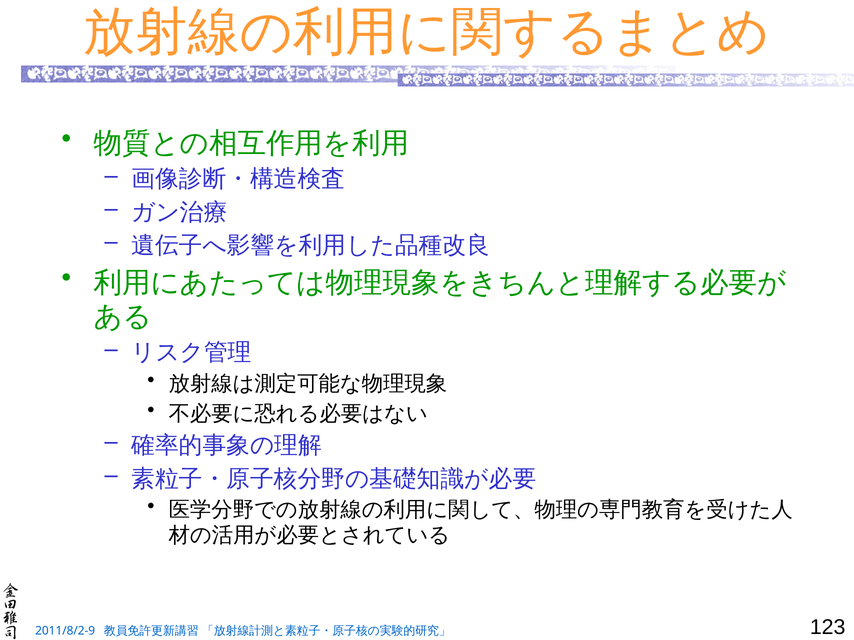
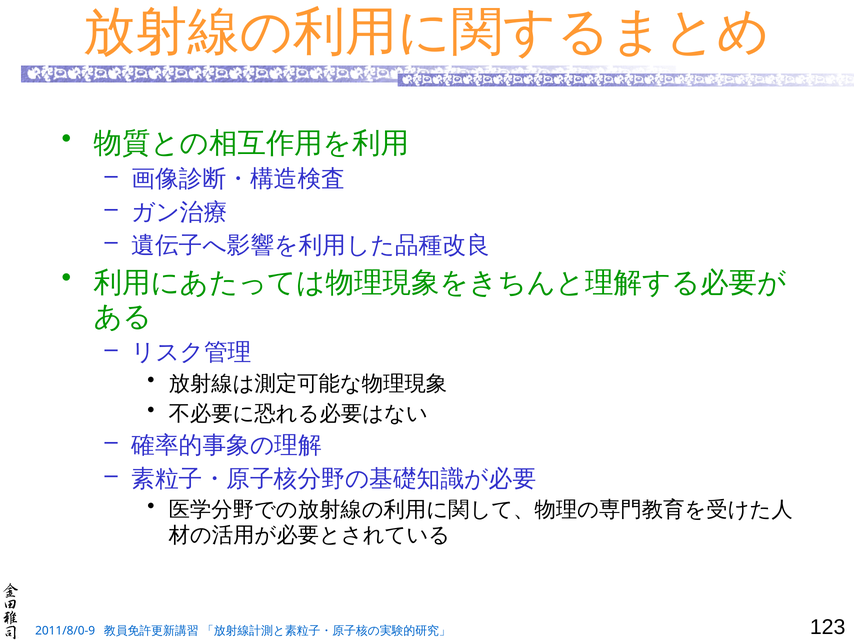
2011/8/2-9: 2011/8/2-9 -> 2011/8/0-9
